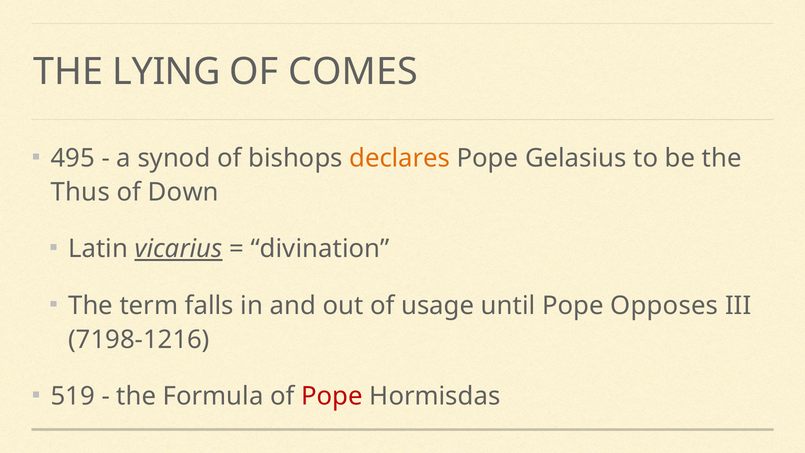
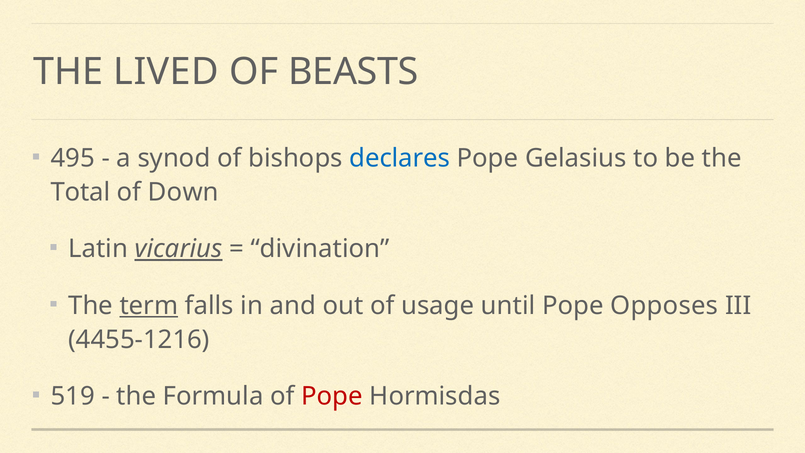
LYING: LYING -> LIVED
COMES: COMES -> BEASTS
declares colour: orange -> blue
Thus: Thus -> Total
term underline: none -> present
7198-1216: 7198-1216 -> 4455-1216
